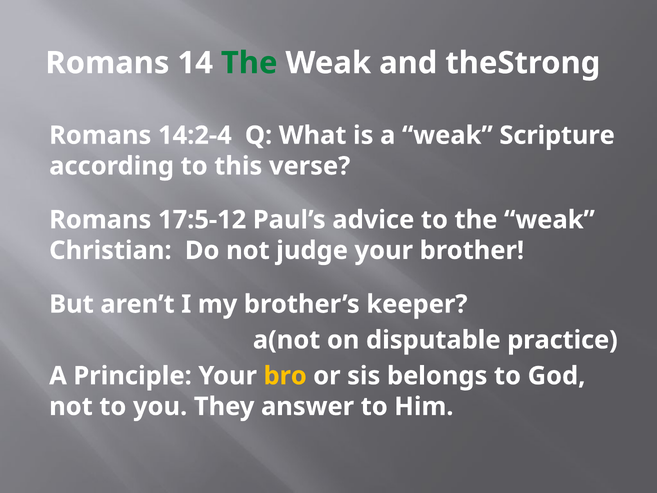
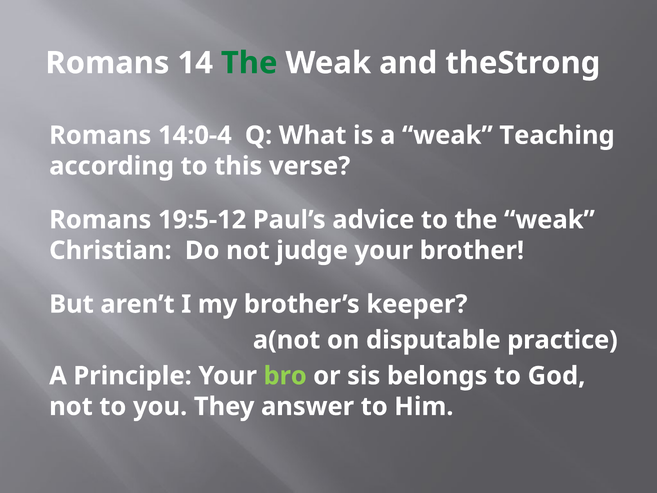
14:2-4: 14:2-4 -> 14:0-4
Scripture: Scripture -> Teaching
17:5-12: 17:5-12 -> 19:5-12
bro colour: yellow -> light green
